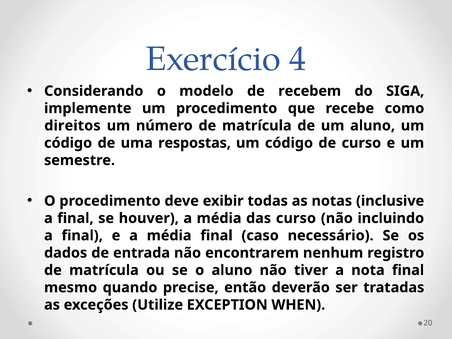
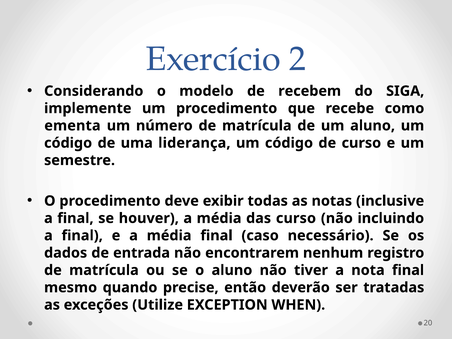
4: 4 -> 2
direitos: direitos -> ementa
respostas: respostas -> liderança
